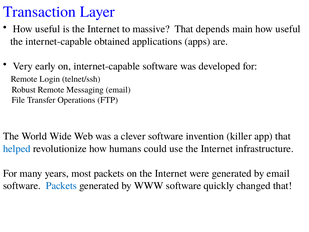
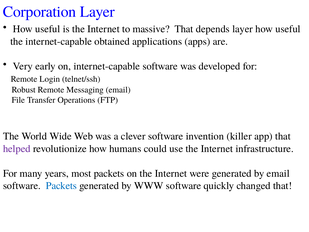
Transaction: Transaction -> Corporation
depends main: main -> layer
helped colour: blue -> purple
